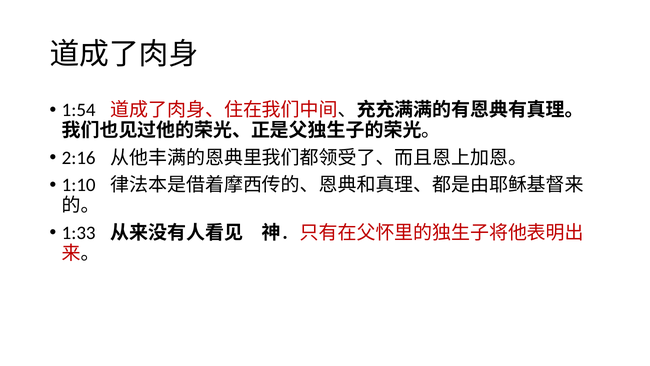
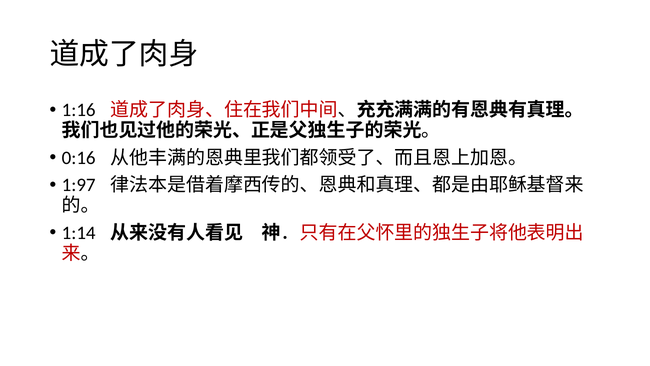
1:54: 1:54 -> 1:16
2:16: 2:16 -> 0:16
1:10: 1:10 -> 1:97
1:33: 1:33 -> 1:14
